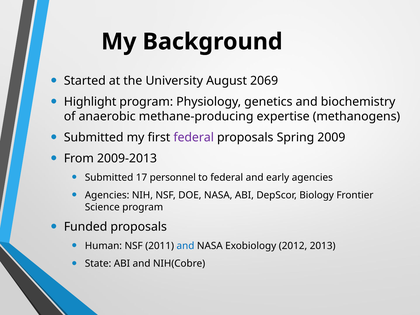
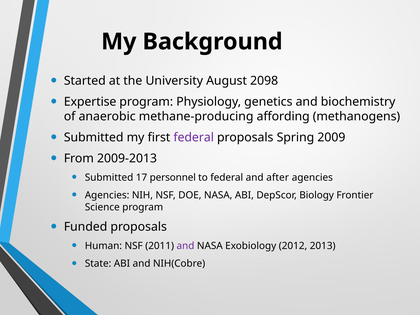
2069: 2069 -> 2098
Highlight: Highlight -> Expertise
expertise: expertise -> affording
early: early -> after
and at (185, 246) colour: blue -> purple
